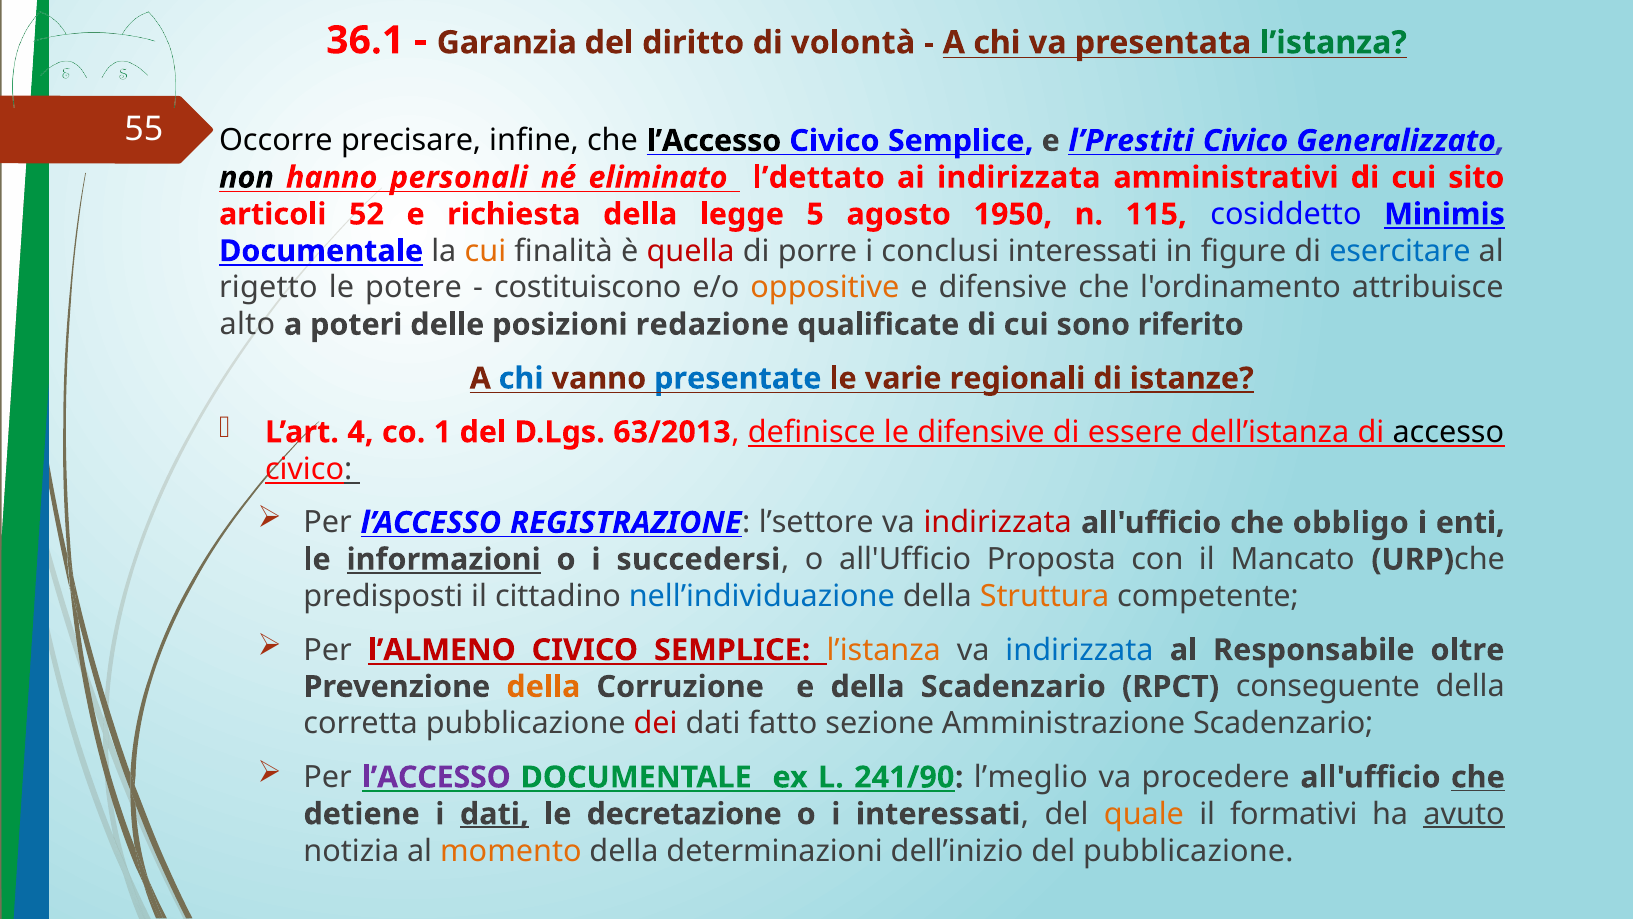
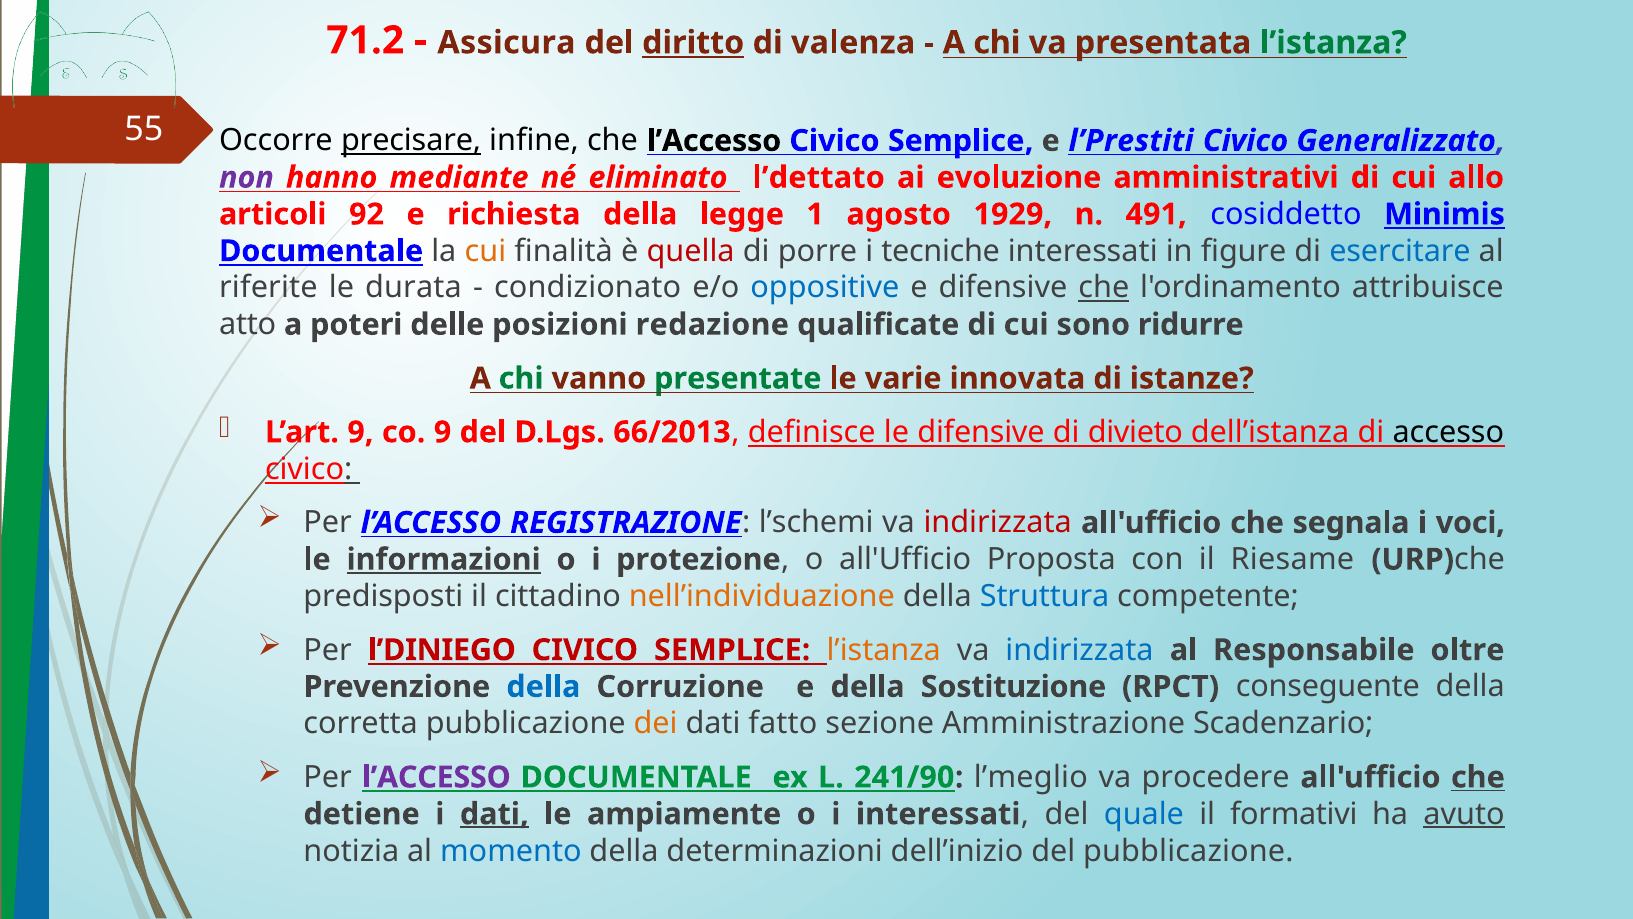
36.1: 36.1 -> 71.2
Garanzia: Garanzia -> Assicura
diritto underline: none -> present
volontà: volontà -> valenza
precisare underline: none -> present
non colour: black -> purple
personali: personali -> mediante
ai indirizzata: indirizzata -> evoluzione
sito: sito -> allo
52: 52 -> 92
5: 5 -> 1
1950: 1950 -> 1929
115: 115 -> 491
conclusi: conclusi -> tecniche
rigetto: rigetto -> riferite
potere: potere -> durata
costituiscono: costituiscono -> condizionato
oppositive colour: orange -> blue
che at (1104, 288) underline: none -> present
alto: alto -> atto
riferito: riferito -> ridurre
chi at (521, 378) colour: blue -> green
presentate colour: blue -> green
regionali: regionali -> innovata
istanze underline: present -> none
L’art 4: 4 -> 9
co 1: 1 -> 9
63/2013: 63/2013 -> 66/2013
essere: essere -> divieto
l’settore: l’settore -> l’schemi
obbligo: obbligo -> segnala
enti: enti -> voci
succedersi: succedersi -> protezione
Mancato: Mancato -> Riesame
nell’individuazione colour: blue -> orange
Struttura colour: orange -> blue
l’ALMENO: l’ALMENO -> l’DINIEGO
della at (543, 687) colour: orange -> blue
della Scadenzario: Scadenzario -> Sostituzione
dei colour: red -> orange
decretazione: decretazione -> ampiamente
quale colour: orange -> blue
momento colour: orange -> blue
